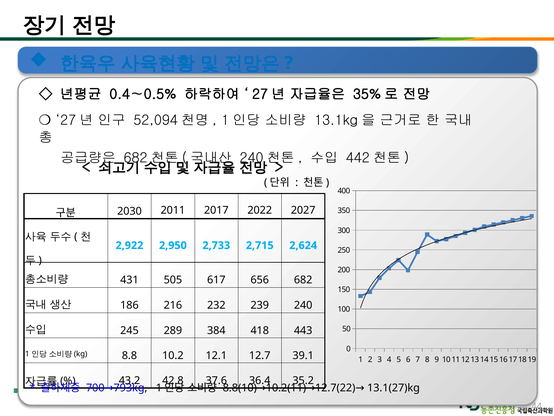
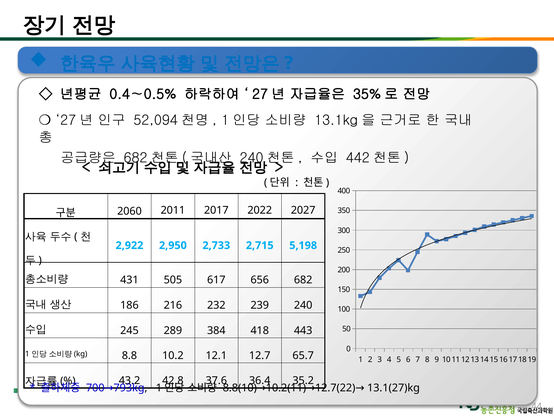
2030: 2030 -> 2060
2,624: 2,624 -> 5,198
39.1: 39.1 -> 65.7
